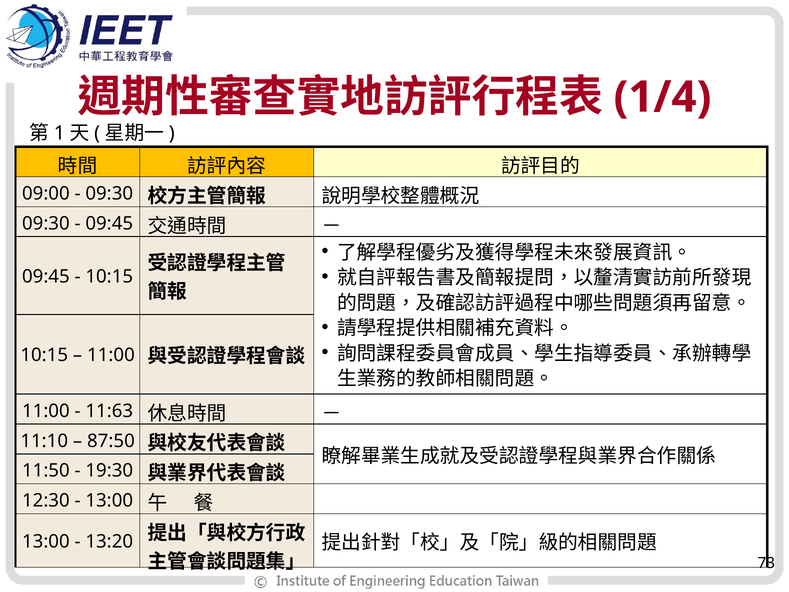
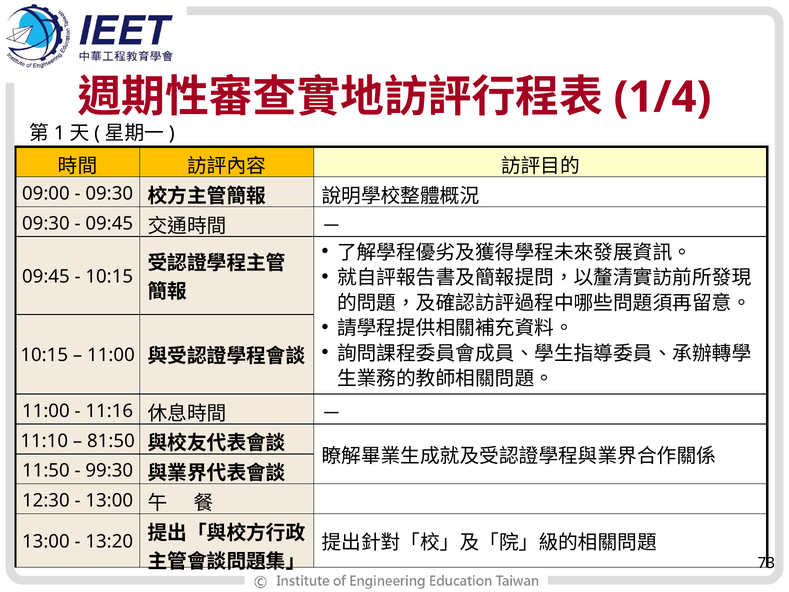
11:63: 11:63 -> 11:16
87:50: 87:50 -> 81:50
19:30: 19:30 -> 99:30
